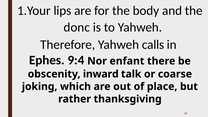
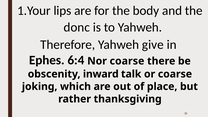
calls: calls -> give
9:4: 9:4 -> 6:4
Nor enfant: enfant -> coarse
